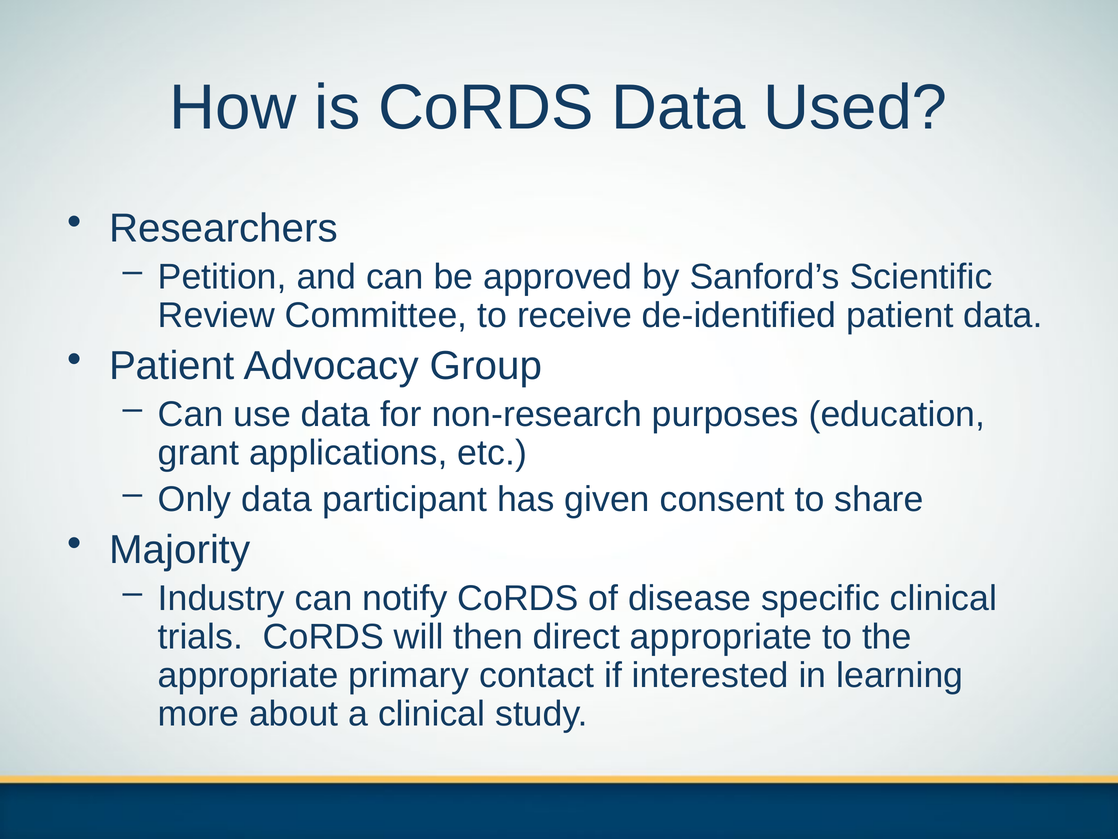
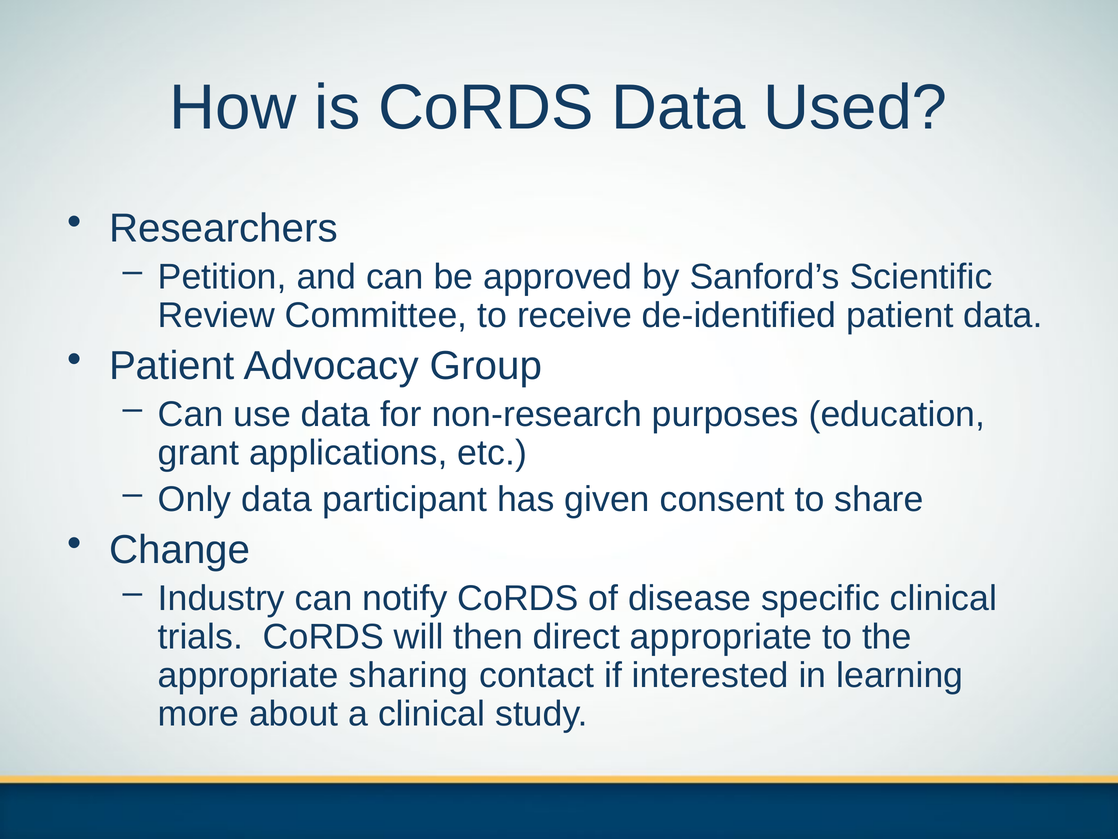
Majority: Majority -> Change
primary: primary -> sharing
